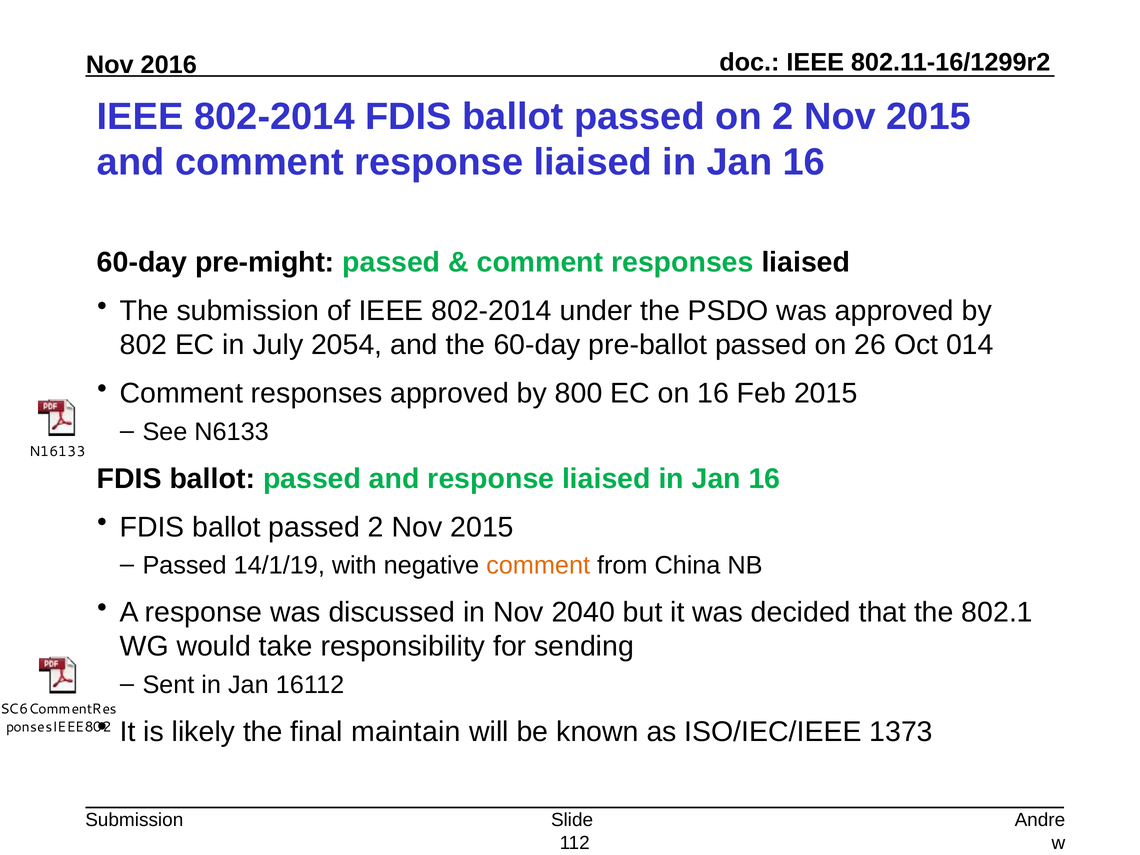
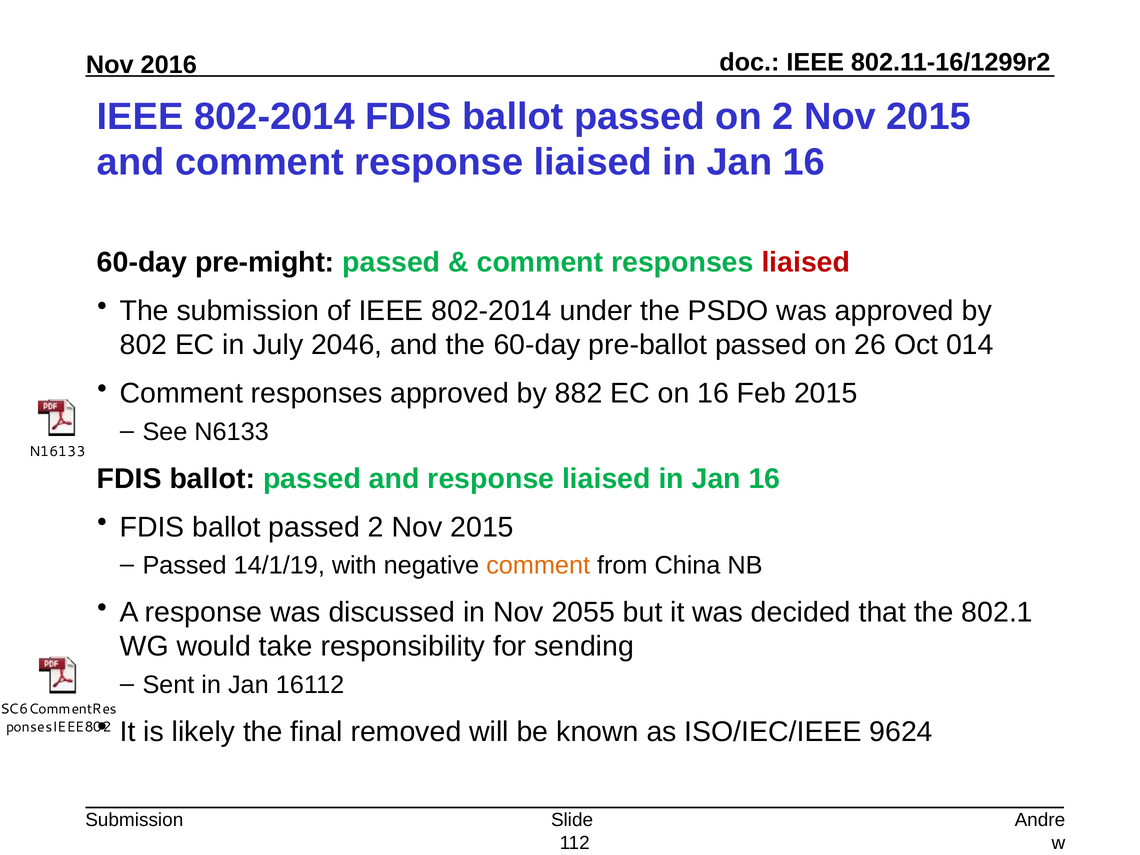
liaised at (806, 262) colour: black -> red
2054: 2054 -> 2046
800: 800 -> 882
2040: 2040 -> 2055
maintain: maintain -> removed
1373: 1373 -> 9624
